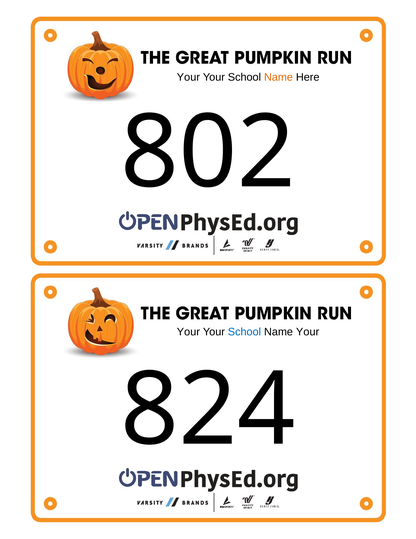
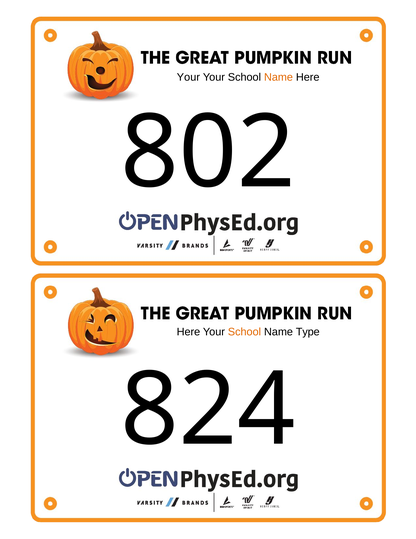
Your at (188, 332): Your -> Here
School at (244, 332) colour: blue -> orange
Name Your: Your -> Type
